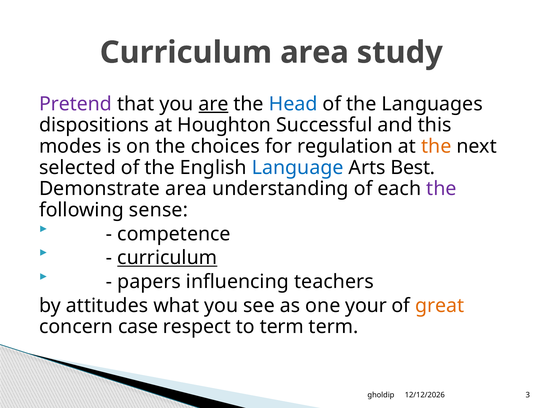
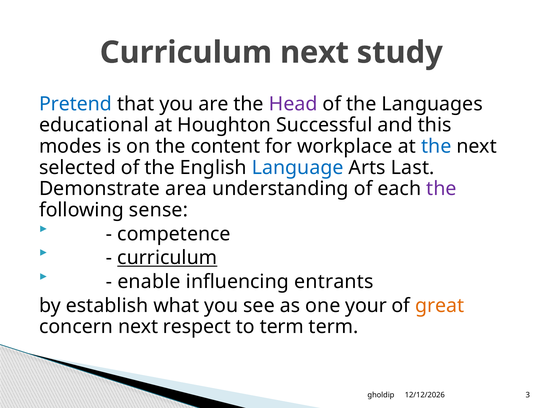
Curriculum area: area -> next
Pretend colour: purple -> blue
are underline: present -> none
Head colour: blue -> purple
dispositions: dispositions -> educational
choices: choices -> content
regulation: regulation -> workplace
the at (436, 146) colour: orange -> blue
Best: Best -> Last
papers: papers -> enable
teachers: teachers -> entrants
attitudes: attitudes -> establish
concern case: case -> next
